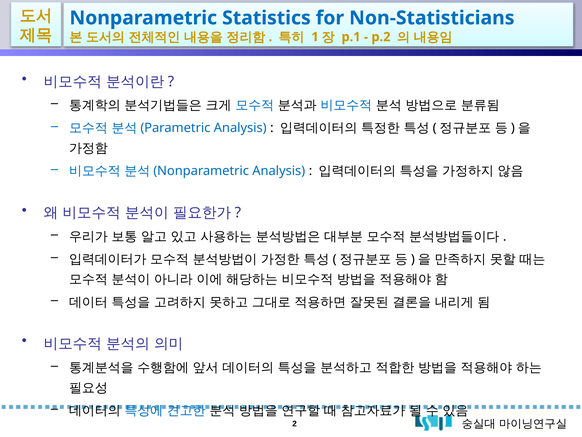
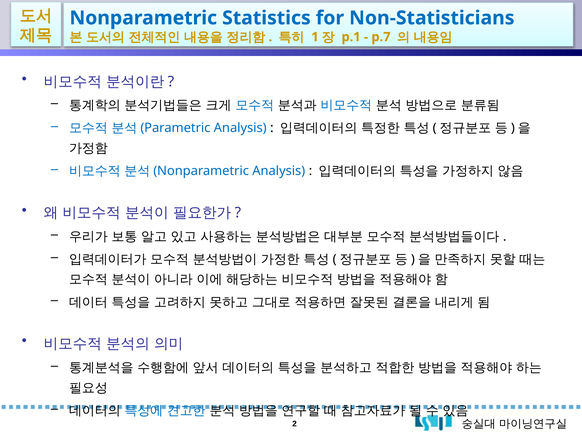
p.2: p.2 -> p.7
